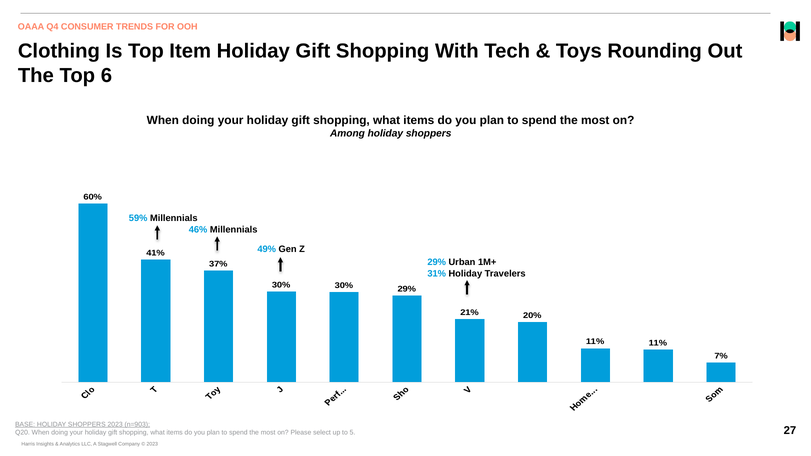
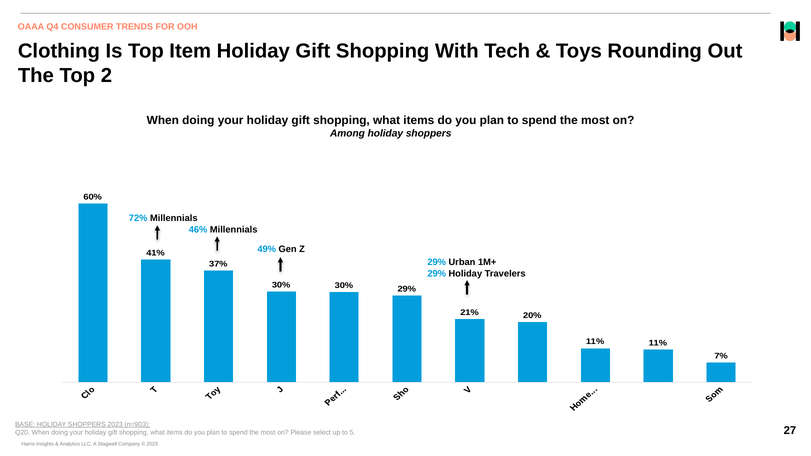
6: 6 -> 2
59%: 59% -> 72%
31% at (437, 274): 31% -> 29%
